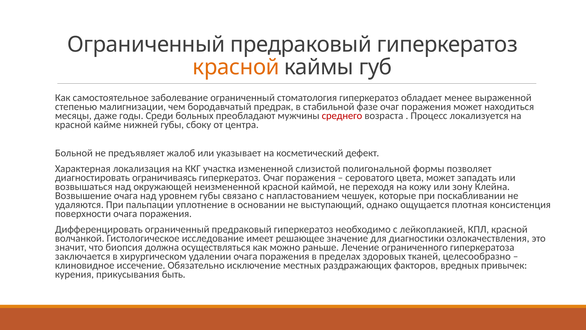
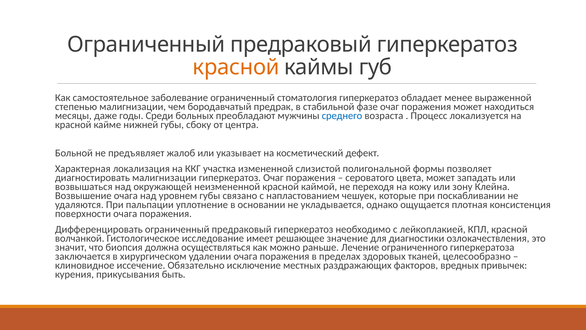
среднего colour: red -> blue
диагностировать ограничиваясь: ограничиваясь -> малигнизации
выступающий: выступающий -> укладывается
